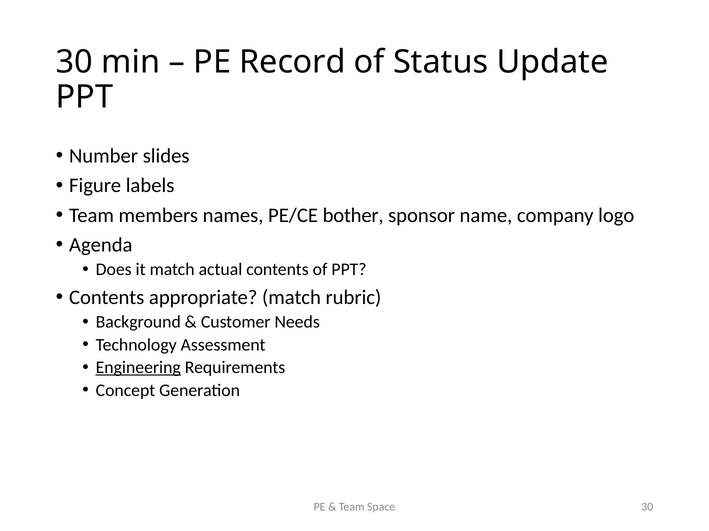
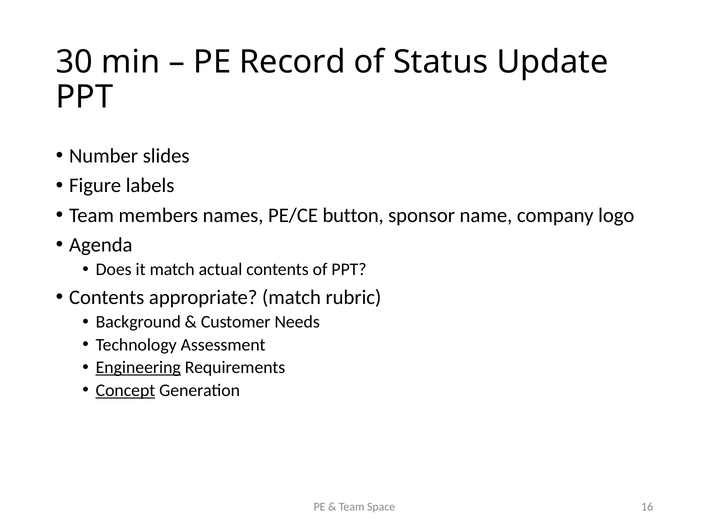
bother: bother -> button
Concept underline: none -> present
Space 30: 30 -> 16
